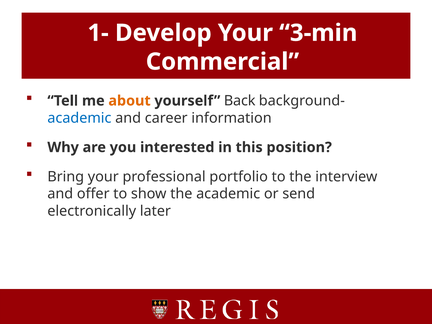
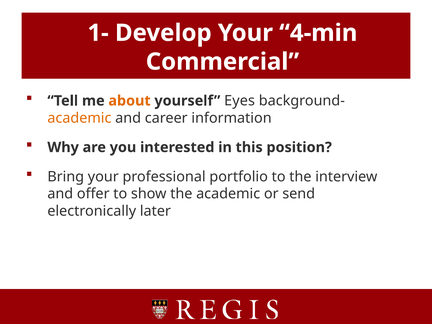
3-min: 3-min -> 4-min
Back: Back -> Eyes
academic at (79, 118) colour: blue -> orange
